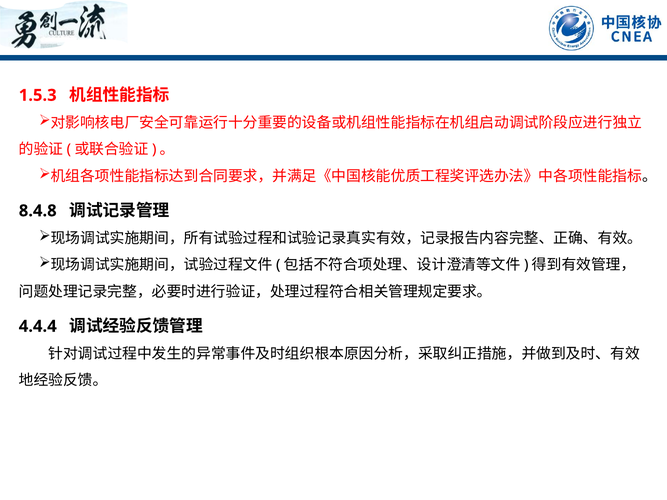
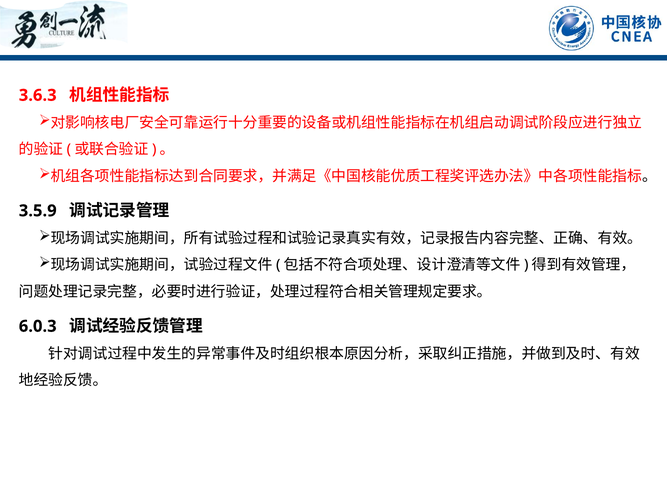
1.5.3: 1.5.3 -> 3.6.3
8.4.8: 8.4.8 -> 3.5.9
4.4.4: 4.4.4 -> 6.0.3
